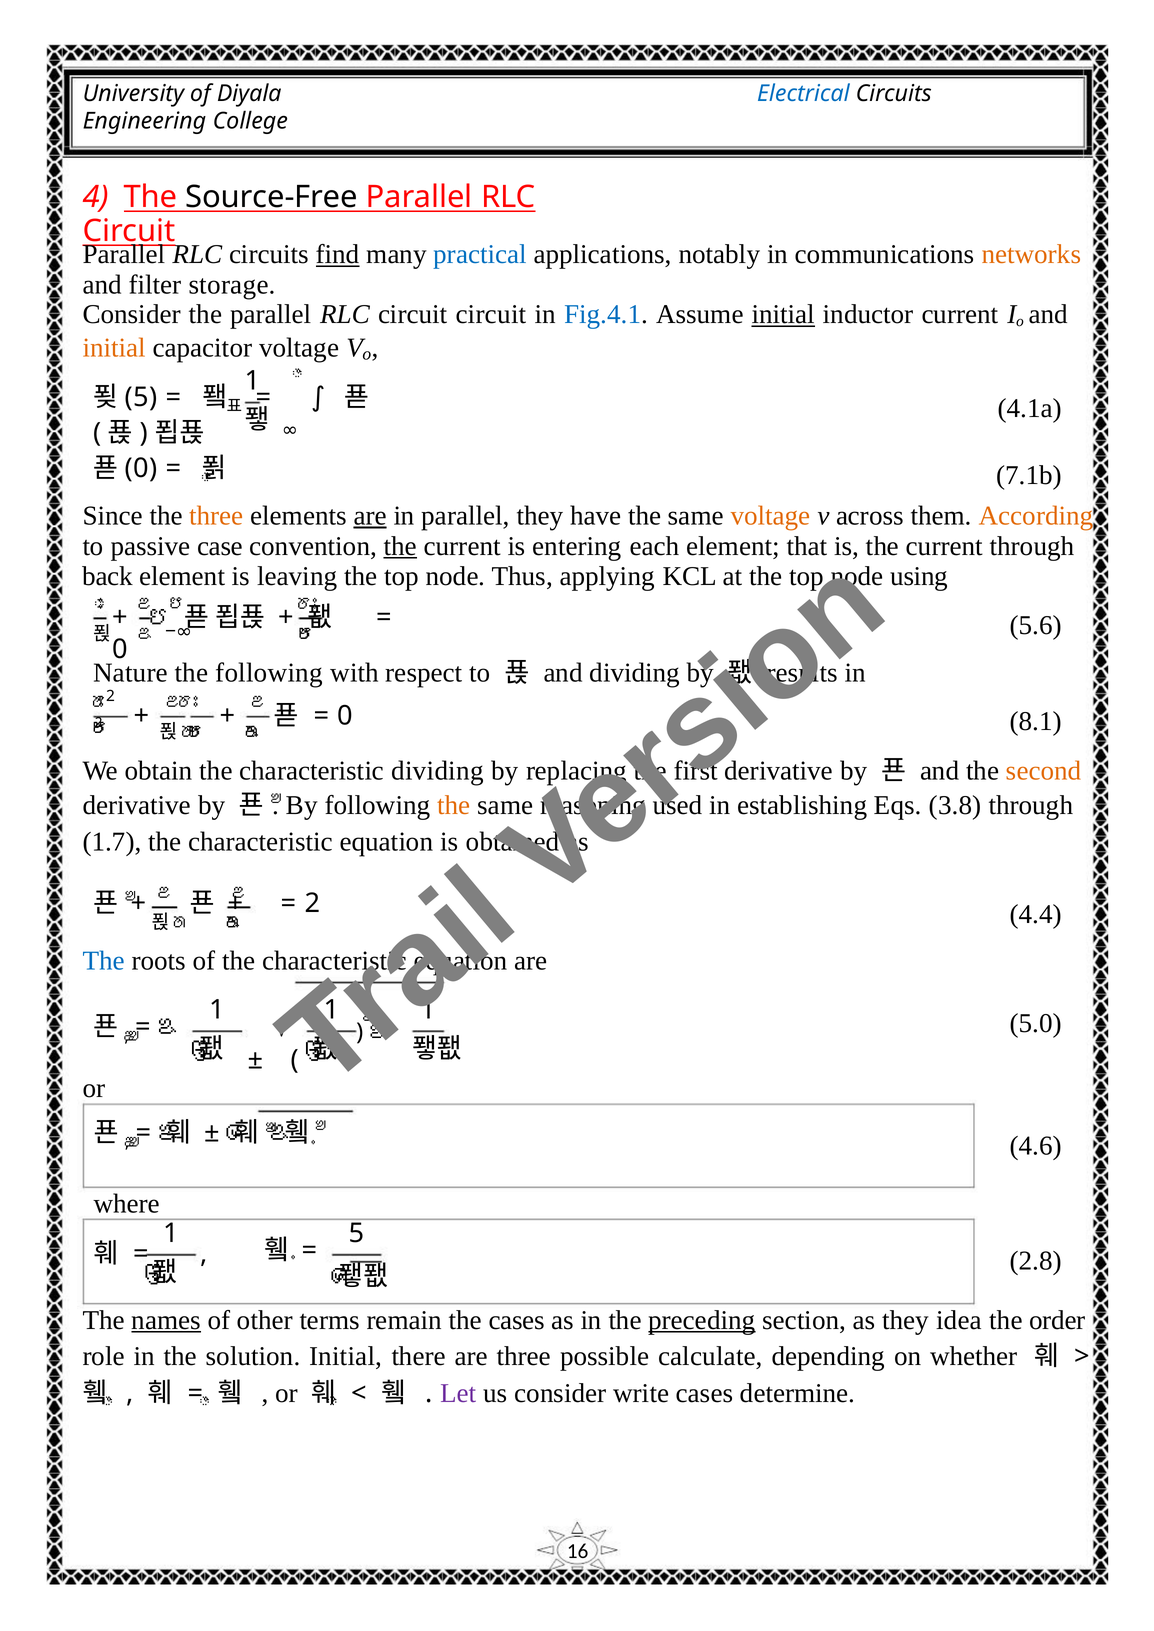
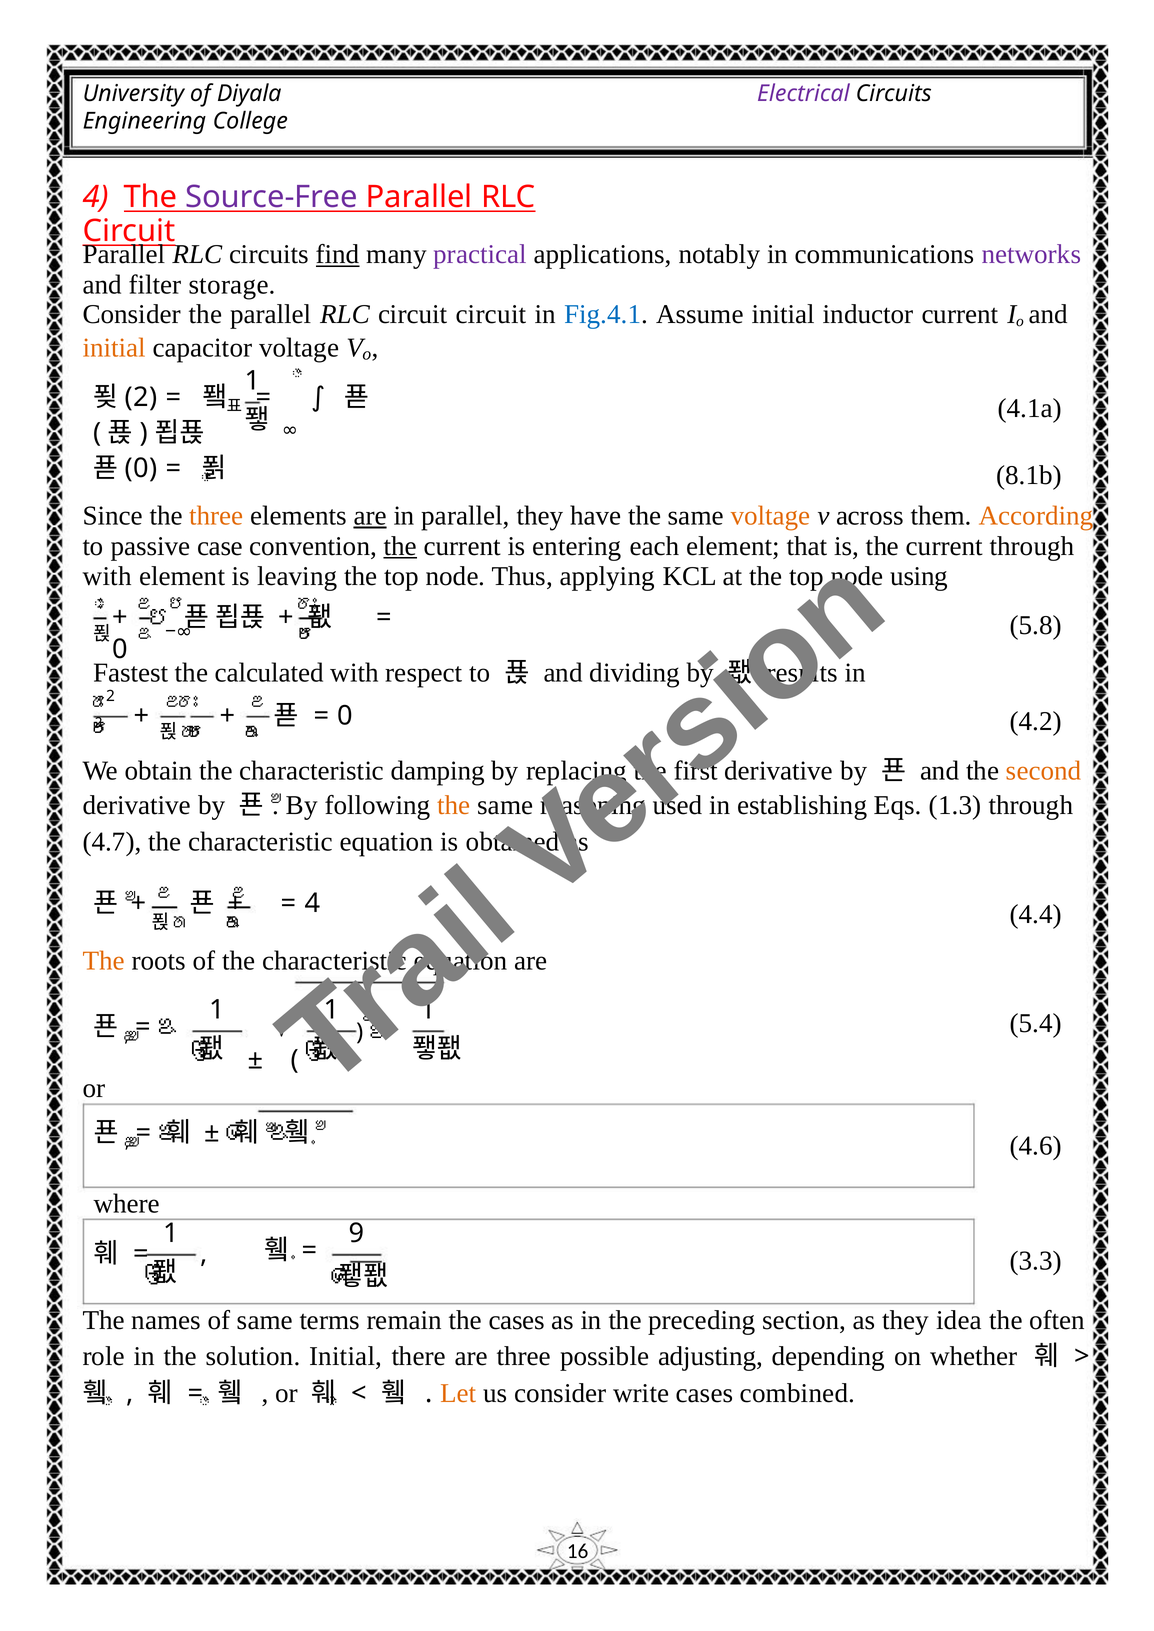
Electrical colour: blue -> purple
Source-Free colour: black -> purple
practical colour: blue -> purple
networks colour: orange -> purple
initial at (783, 314) underline: present -> none
5 at (141, 397): 5 -> 2
7.1b: 7.1b -> 8.1b
back at (107, 576): back -> with
5.6: 5.6 -> 5.8
Nature: Nature -> Fastest
the following: following -> calculated
8.1: 8.1 -> 4.2
characteristic dividing: dividing -> damping
3.8: 3.8 -> 1.3
1.7: 1.7 -> 4.7
2 at (312, 904): 2 -> 4
The at (104, 961) colour: blue -> orange
5.0: 5.0 -> 5.4
1 5: 5 -> 9
2.8: 2.8 -> 3.3
names underline: present -> none
of other: other -> same
preceding underline: present -> none
order: order -> often
calculate: calculate -> adjusting
Let colour: purple -> orange
determine: determine -> combined
